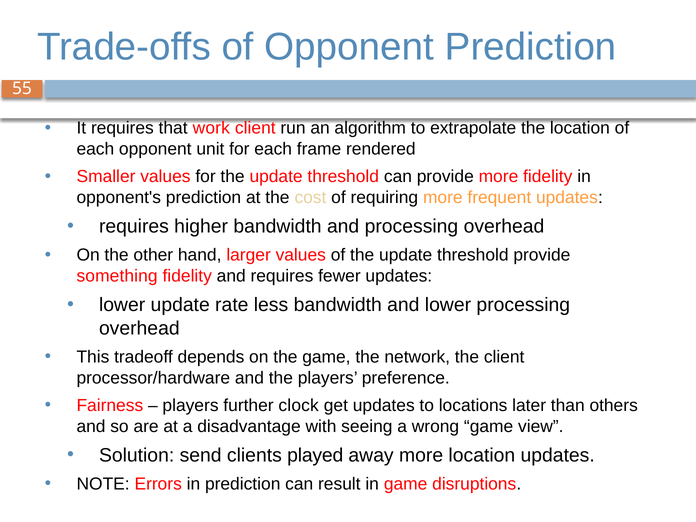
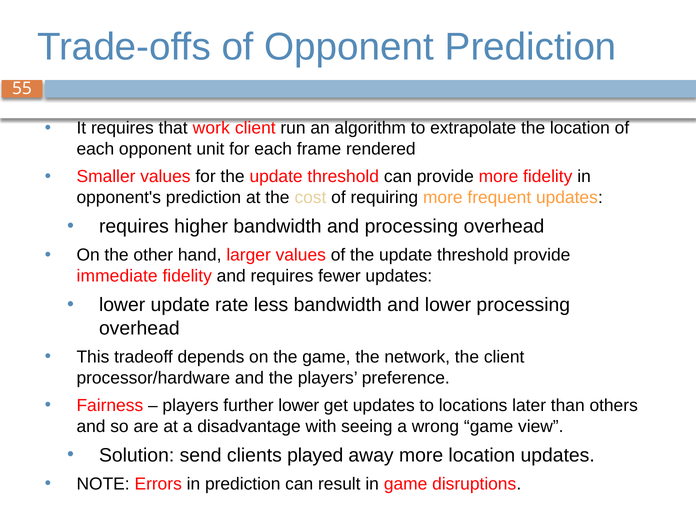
something: something -> immediate
further clock: clock -> lower
